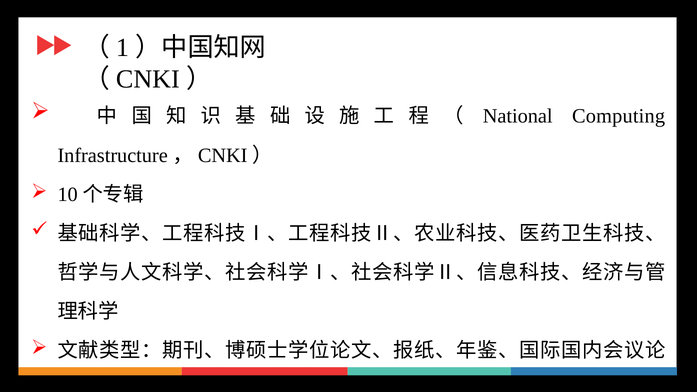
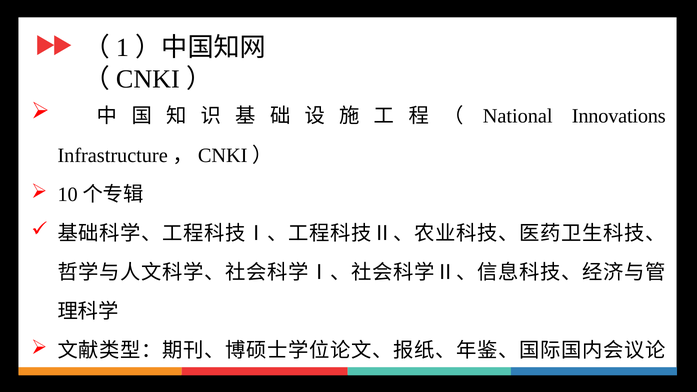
Computing: Computing -> Innovations
